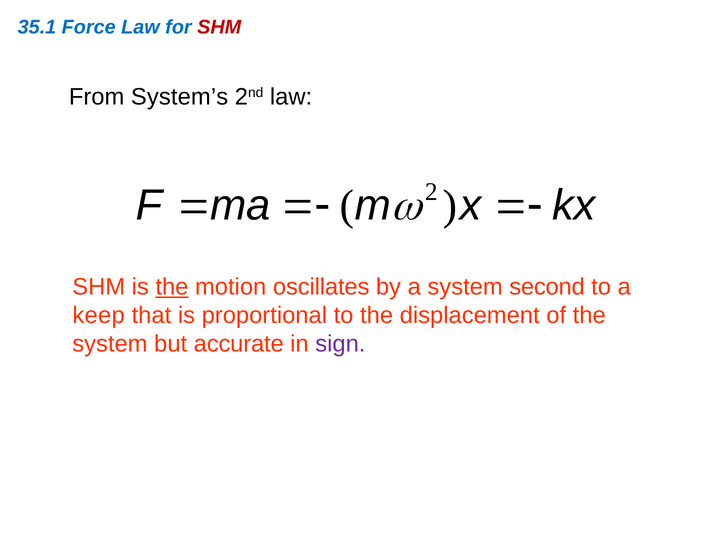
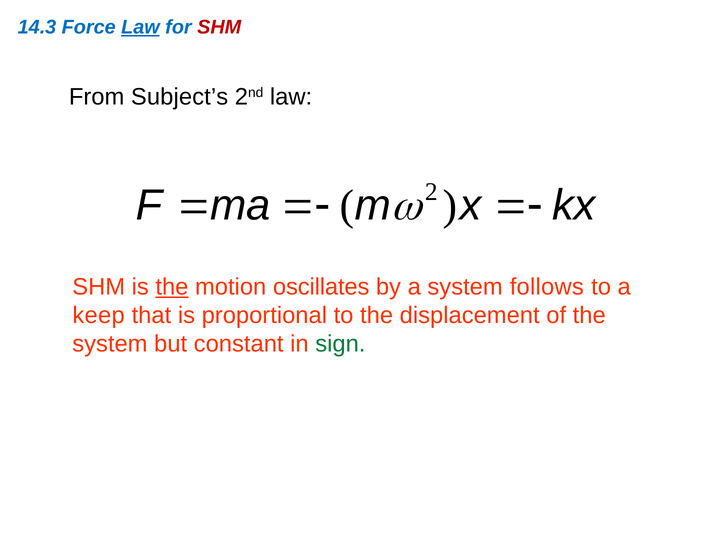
35.1: 35.1 -> 14.3
Law at (140, 27) underline: none -> present
System’s: System’s -> Subject’s
second: second -> follows
accurate: accurate -> constant
sign colour: purple -> green
